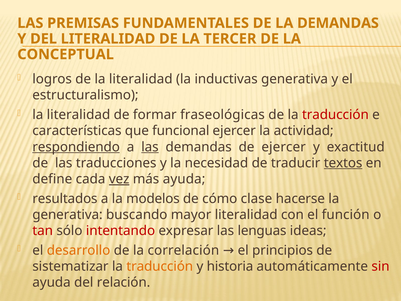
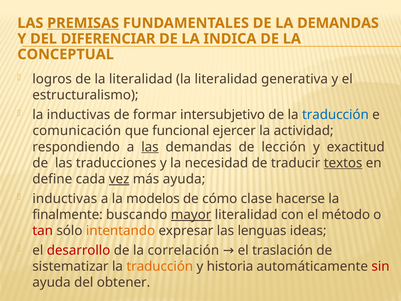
PREMISAS underline: none -> present
DEL LITERALIDAD: LITERALIDAD -> DIFERENCIAR
TERCER: TERCER -> INDICA
inductivas at (226, 79): inductivas -> literalidad
literalidad at (78, 115): literalidad -> inductivas
fraseológicas: fraseológicas -> intersubjetivo
traducción at (335, 115) colour: red -> blue
características: características -> comunicación
respondiendo underline: present -> none
de ejercer: ejercer -> lección
resultados at (65, 198): resultados -> inductivas
generativa at (67, 215): generativa -> finalmente
mayor underline: none -> present
función: función -> método
intentando colour: red -> orange
desarrollo colour: orange -> red
principios: principios -> traslación
relación: relación -> obtener
